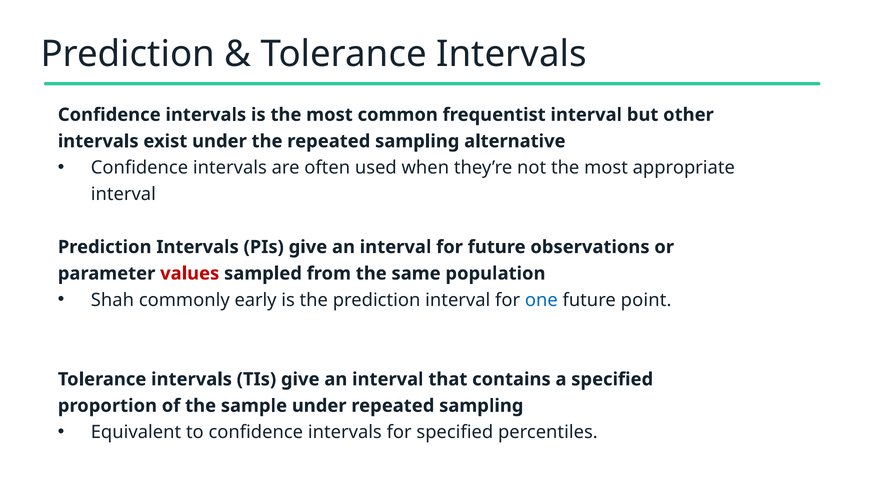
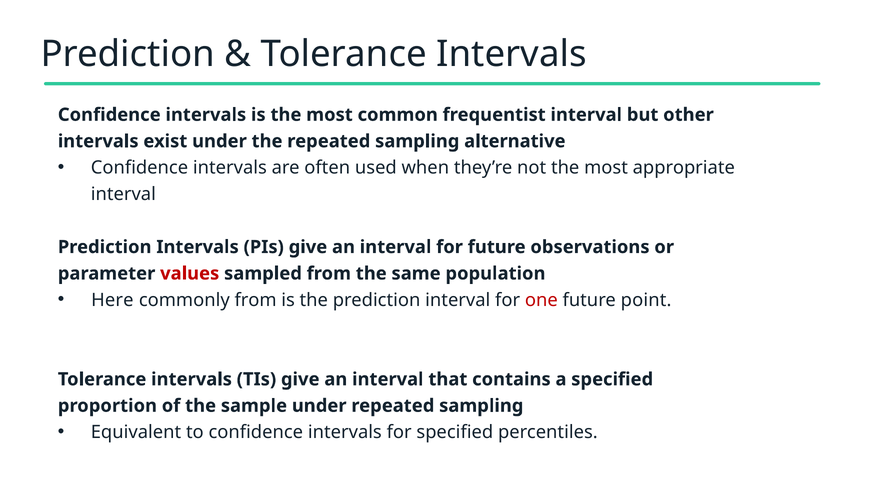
Shah: Shah -> Here
commonly early: early -> from
one colour: blue -> red
